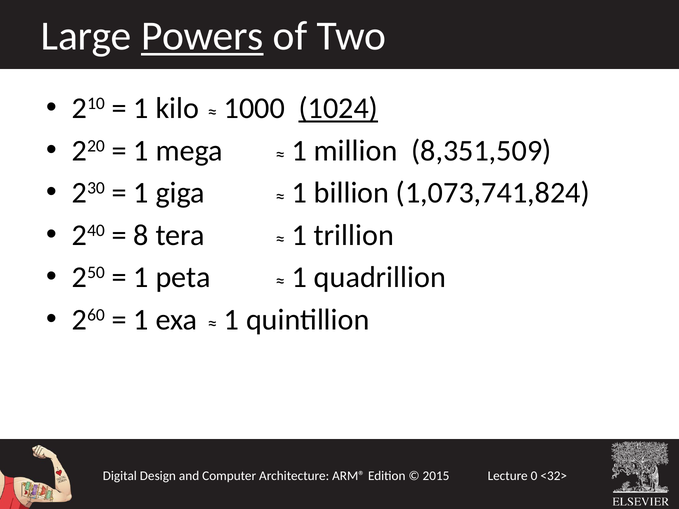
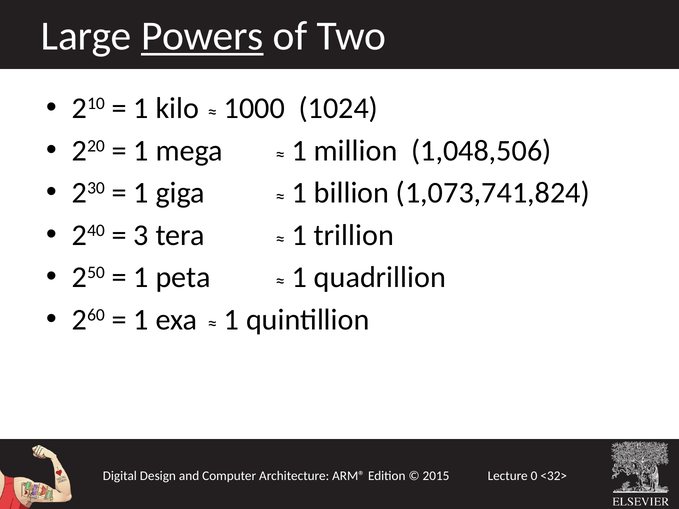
1024 underline: present -> none
8,351,509: 8,351,509 -> 1,048,506
8: 8 -> 3
